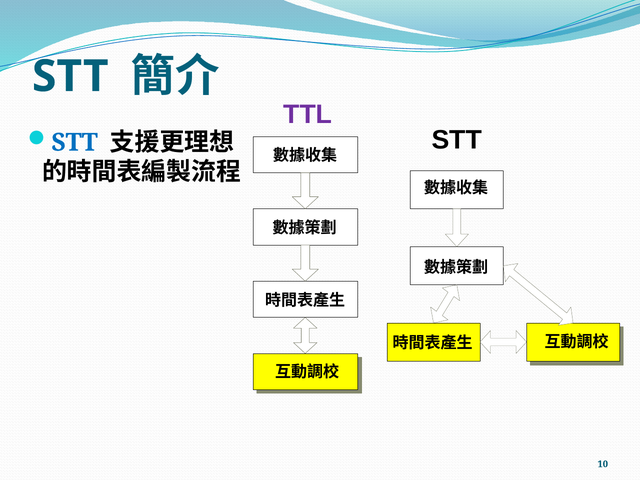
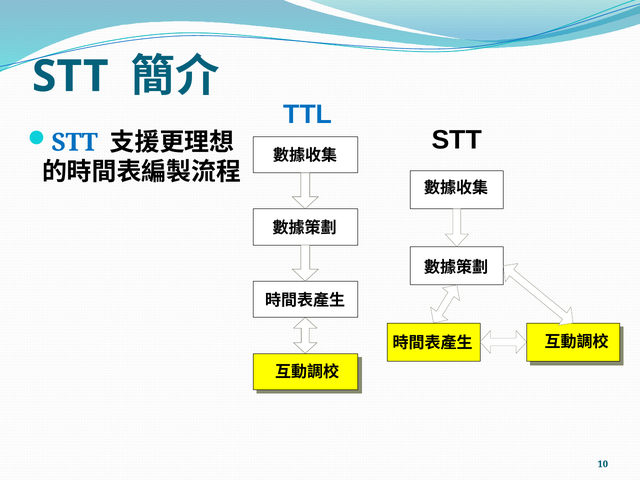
TTL colour: purple -> blue
